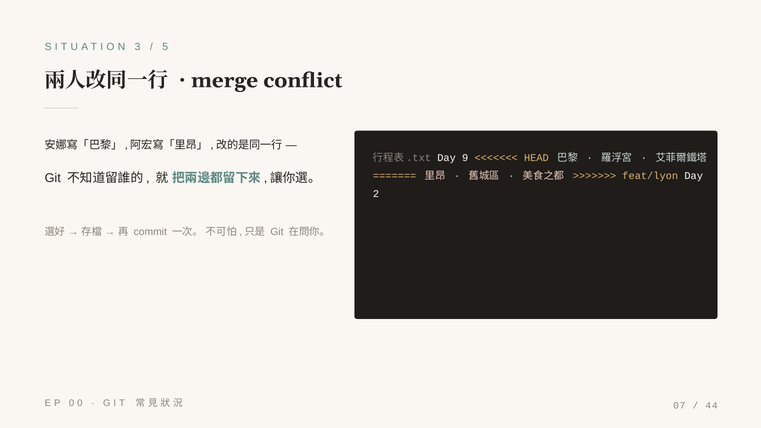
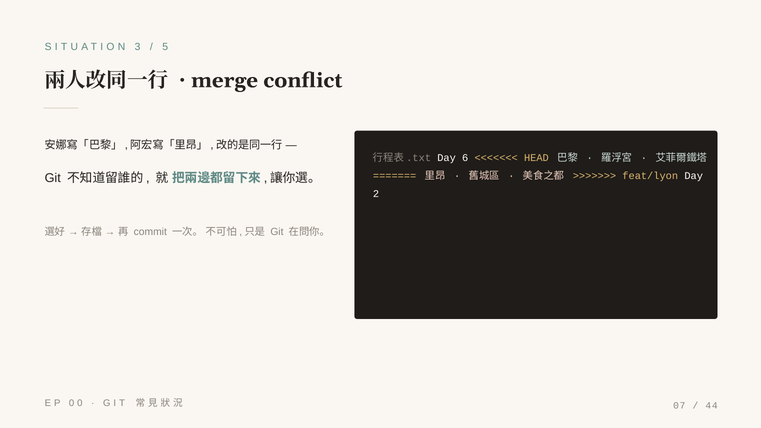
9: 9 -> 6
